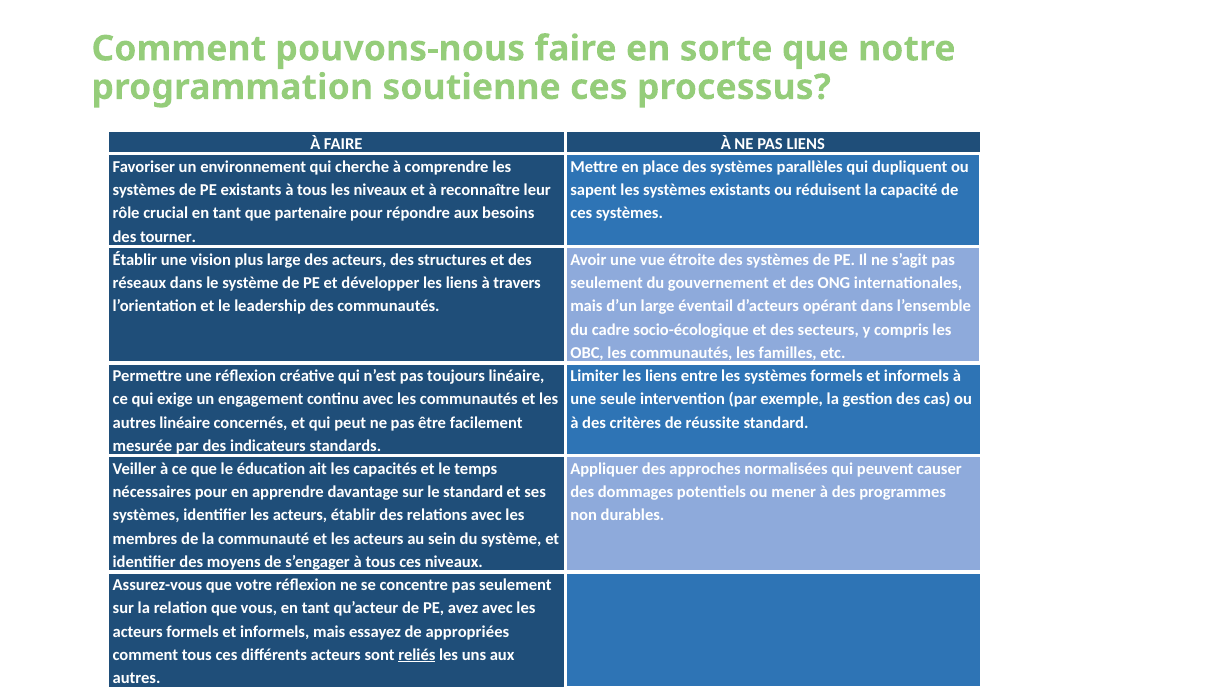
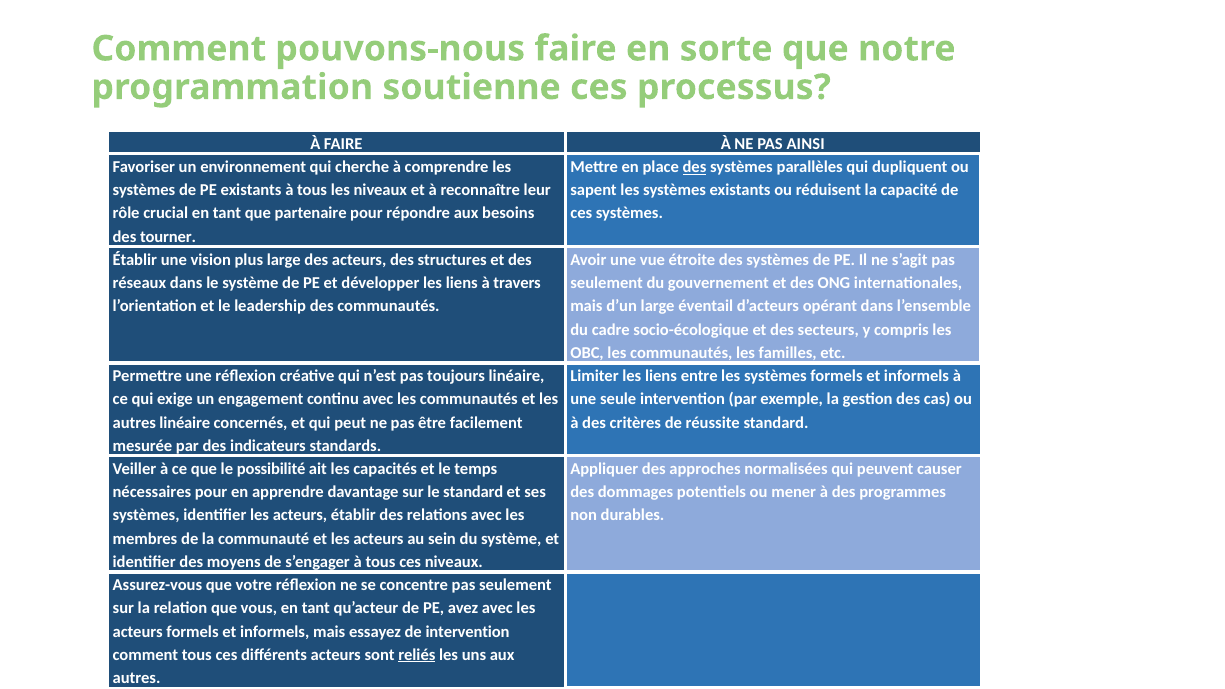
PAS LIENS: LIENS -> AINSI
des at (695, 167) underline: none -> present
éducation: éducation -> possibilité
de appropriées: appropriées -> intervention
